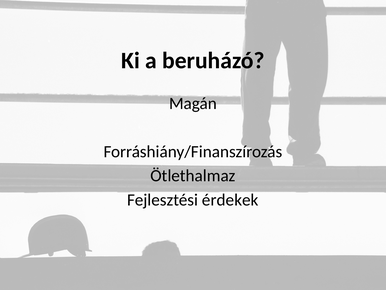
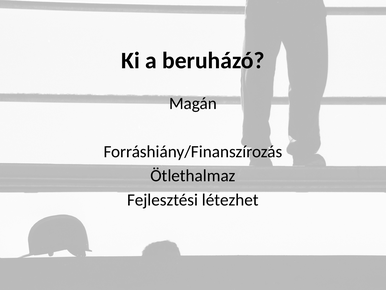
érdekek: érdekek -> létezhet
